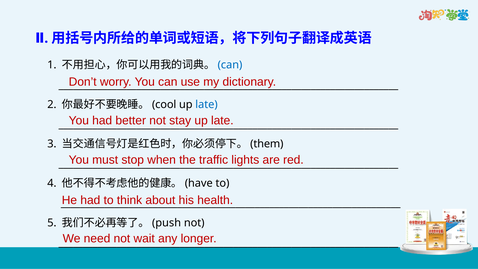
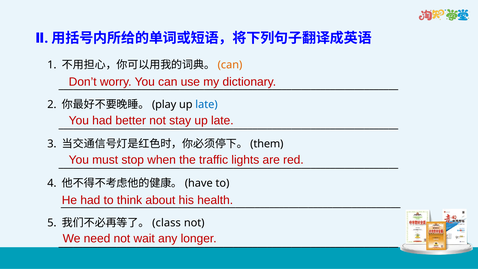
can at (230, 65) colour: blue -> orange
cool: cool -> play
push: push -> class
